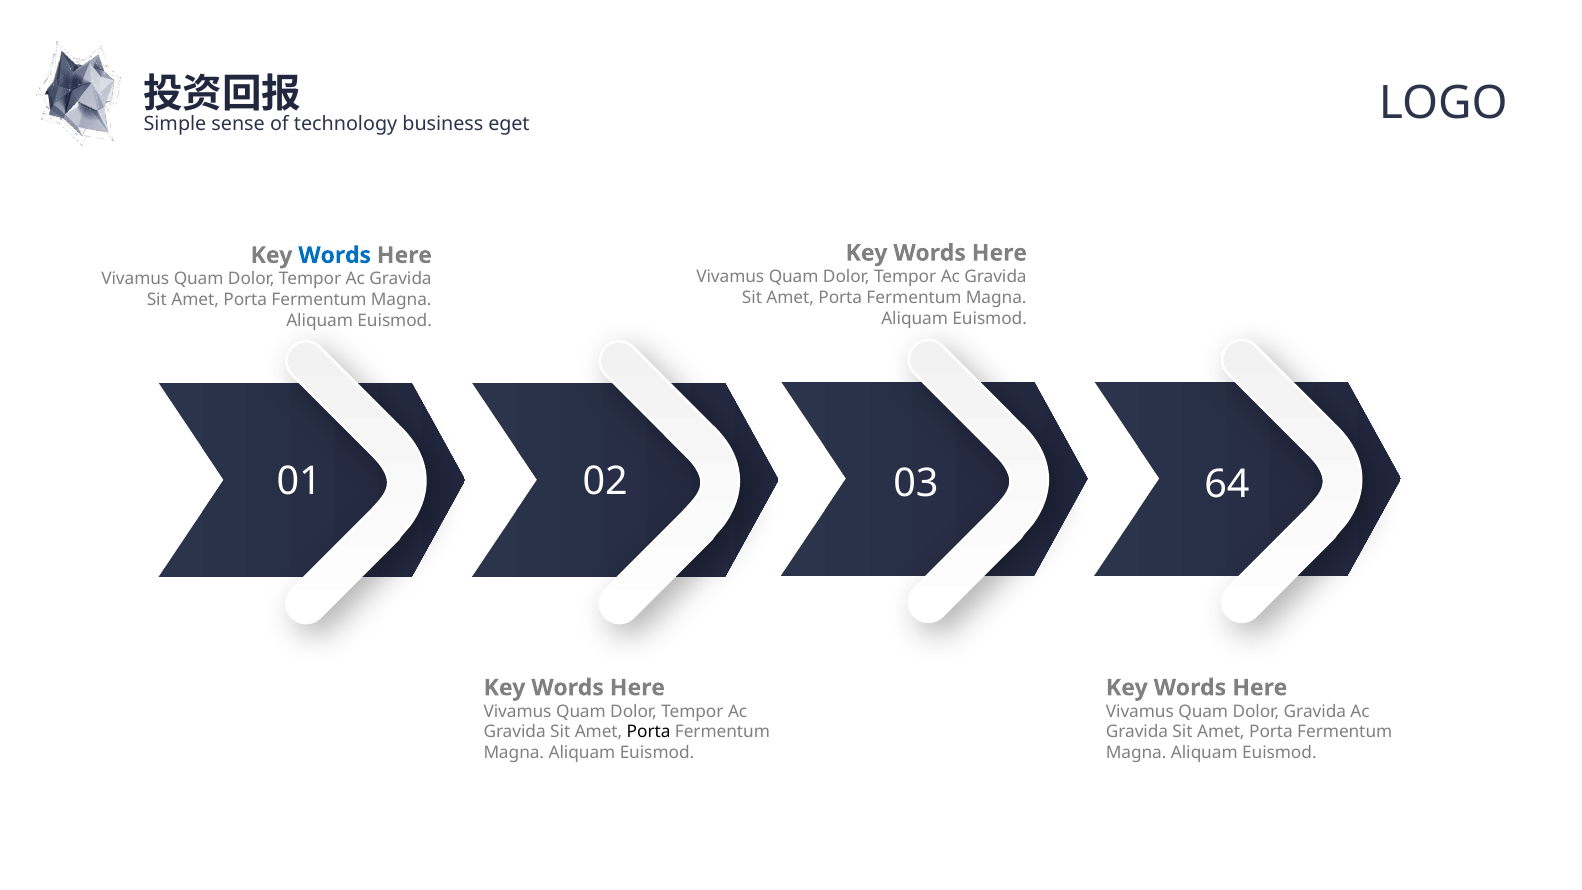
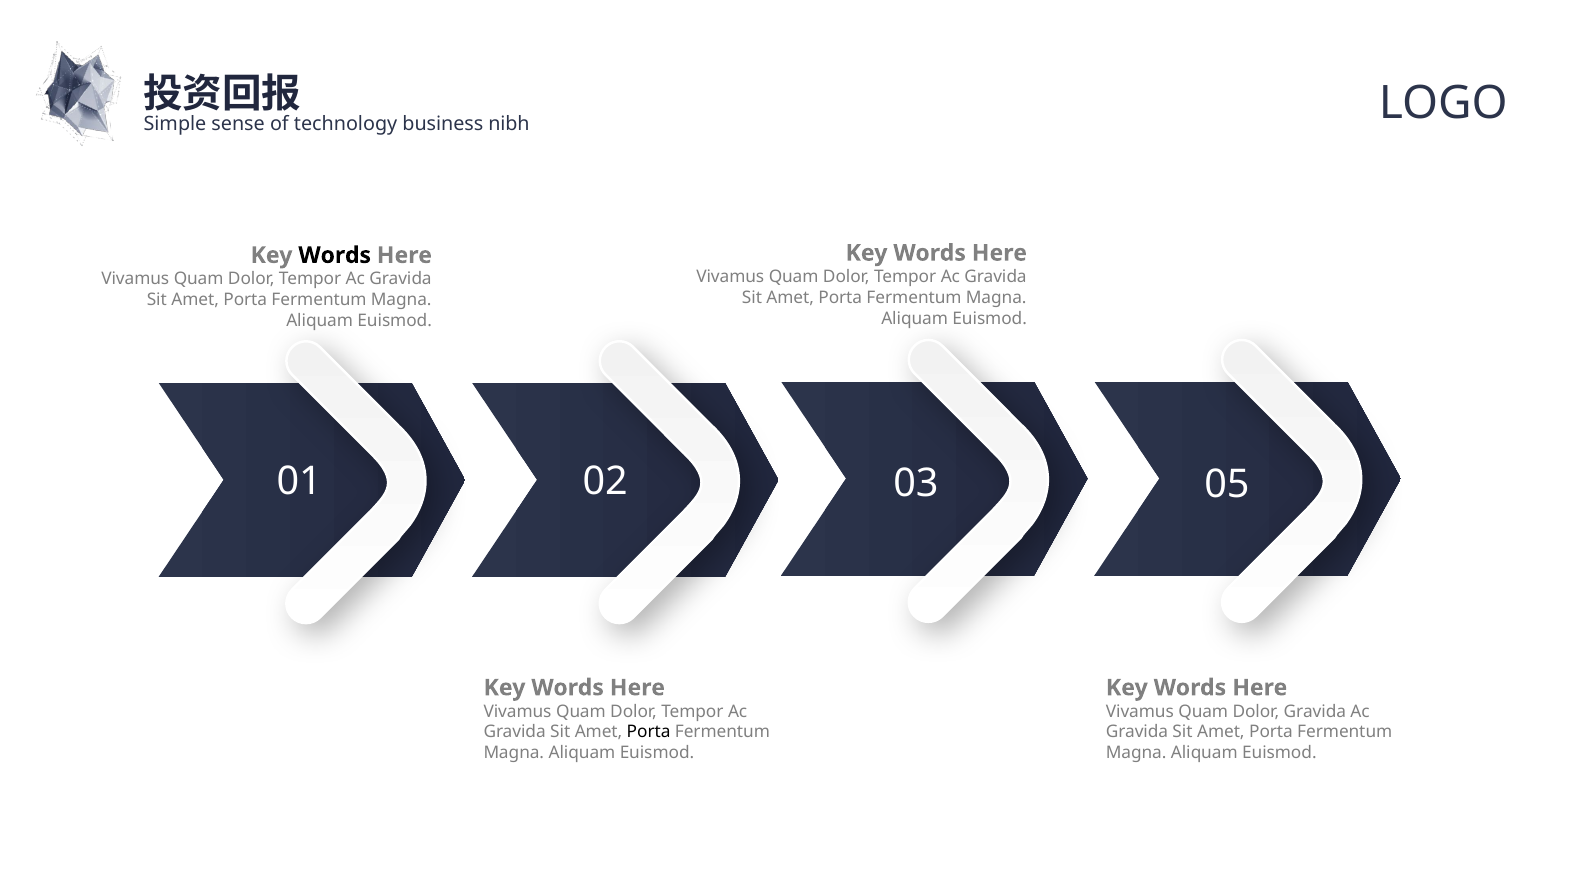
eget: eget -> nibh
Words at (335, 255) colour: blue -> black
64: 64 -> 05
